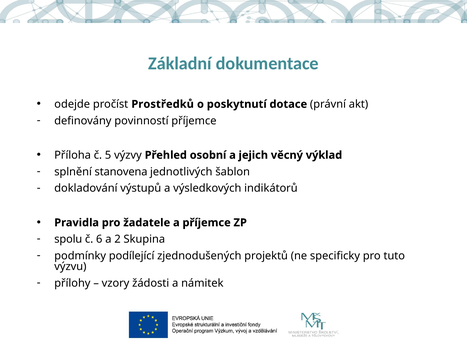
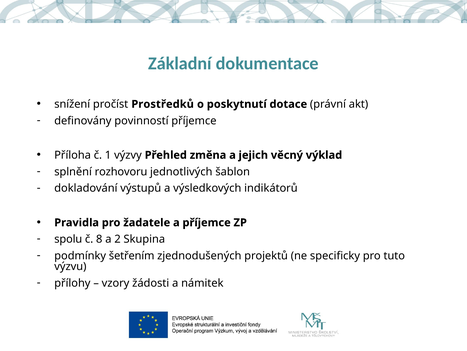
odejde: odejde -> snížení
5: 5 -> 1
osobní: osobní -> změna
stanovena: stanovena -> rozhovoru
6: 6 -> 8
podílející: podílející -> šetřením
